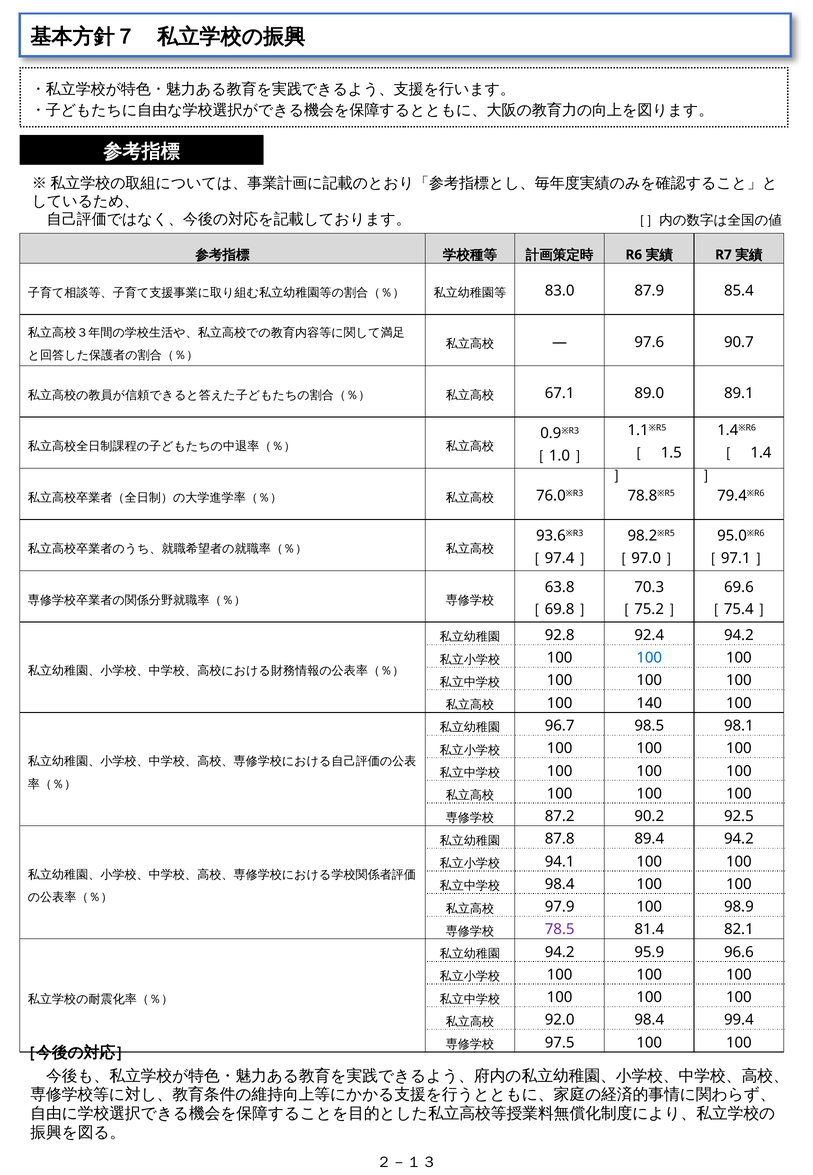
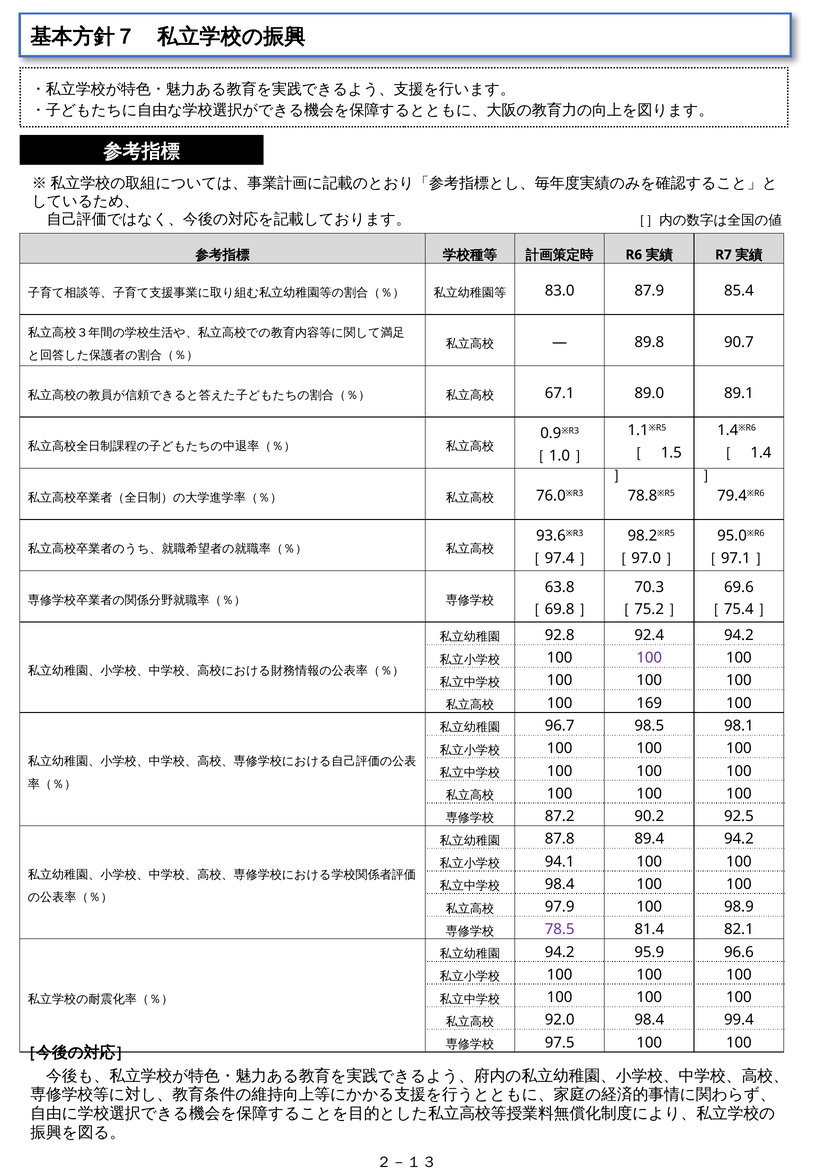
97.6: 97.6 -> 89.8
100 at (649, 658) colour: blue -> purple
140: 140 -> 169
